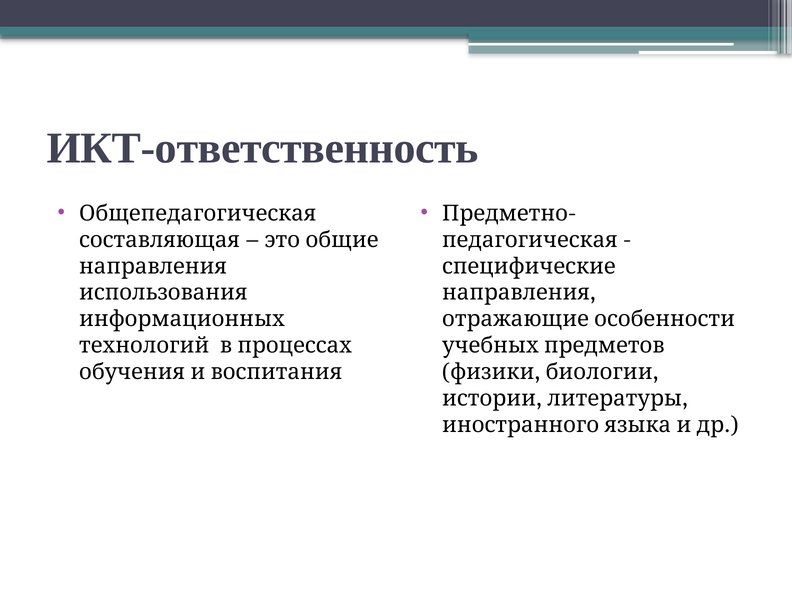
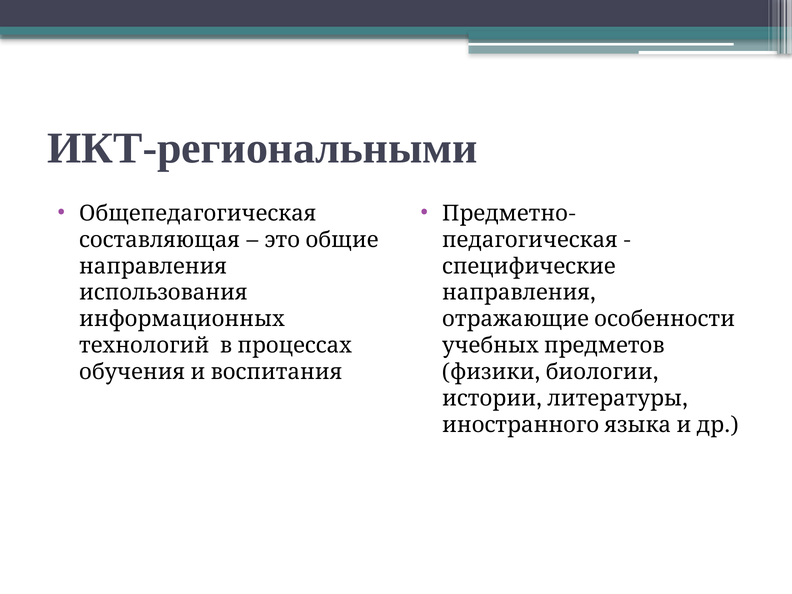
ИКТ-ответственность: ИКТ-ответственность -> ИКТ-региональными
